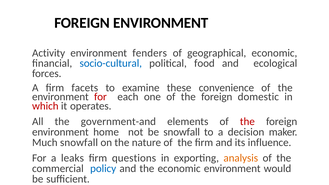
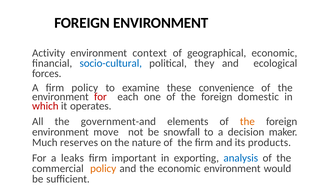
fenders: fenders -> context
food: food -> they
firm facets: facets -> policy
the at (247, 122) colour: red -> orange
home: home -> move
Much snowfall: snowfall -> reserves
influence: influence -> products
questions: questions -> important
analysis colour: orange -> blue
policy at (103, 169) colour: blue -> orange
